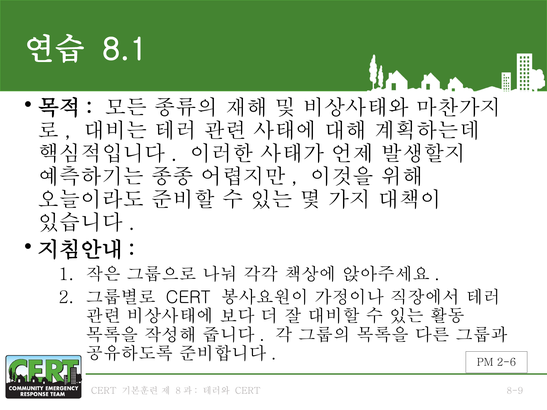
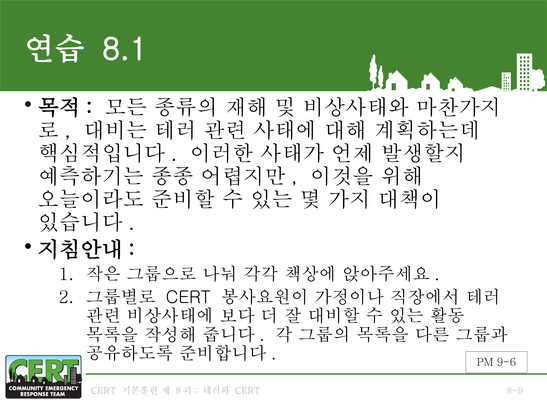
2-6: 2-6 -> 9-6
